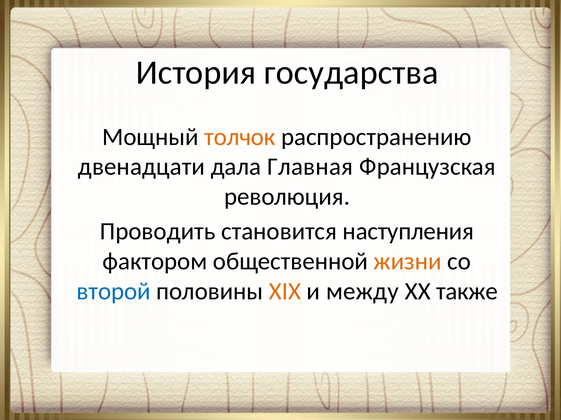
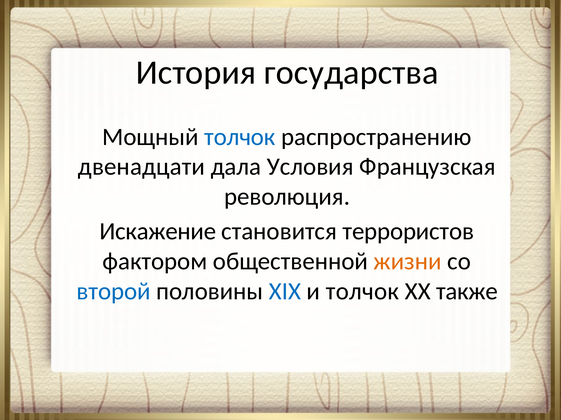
толчок at (240, 137) colour: orange -> blue
Главная: Главная -> Условия
Проводить: Проводить -> Искажение
наступления: наступления -> террористов
XIX colour: orange -> blue
и между: между -> толчок
